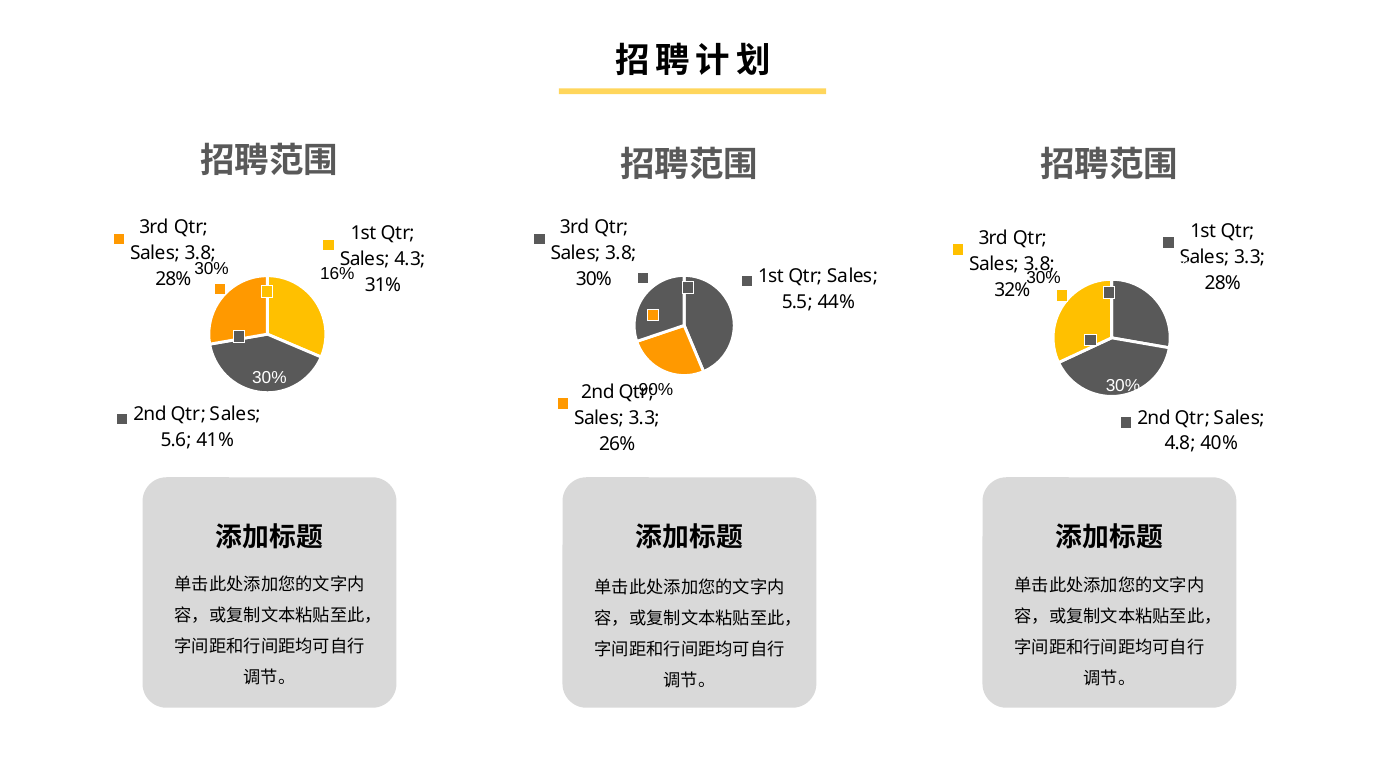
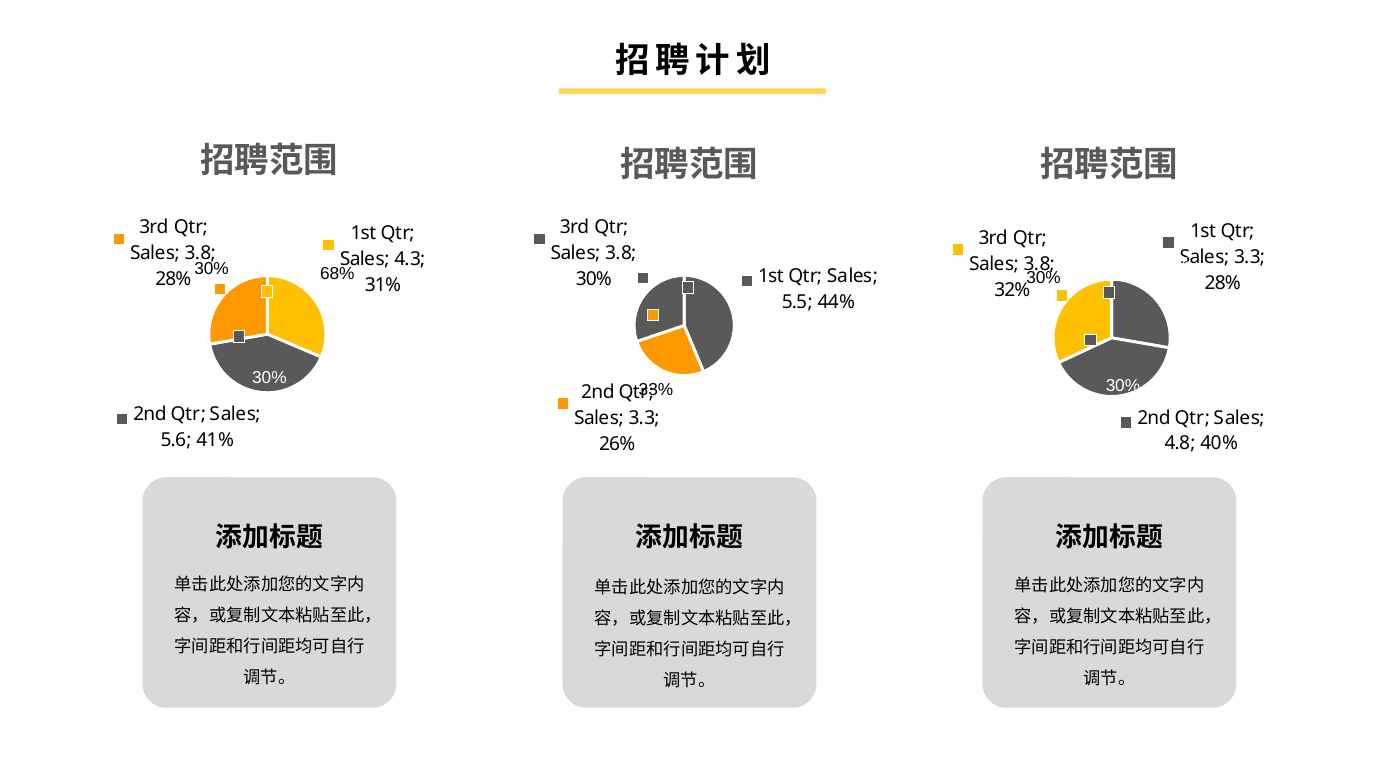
16%: 16% -> 68%
90%: 90% -> 33%
